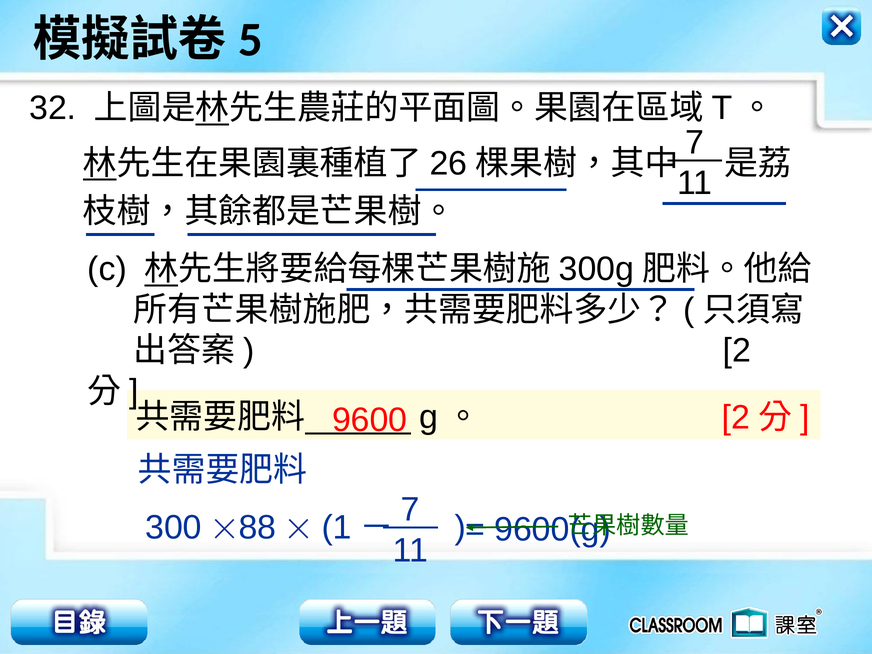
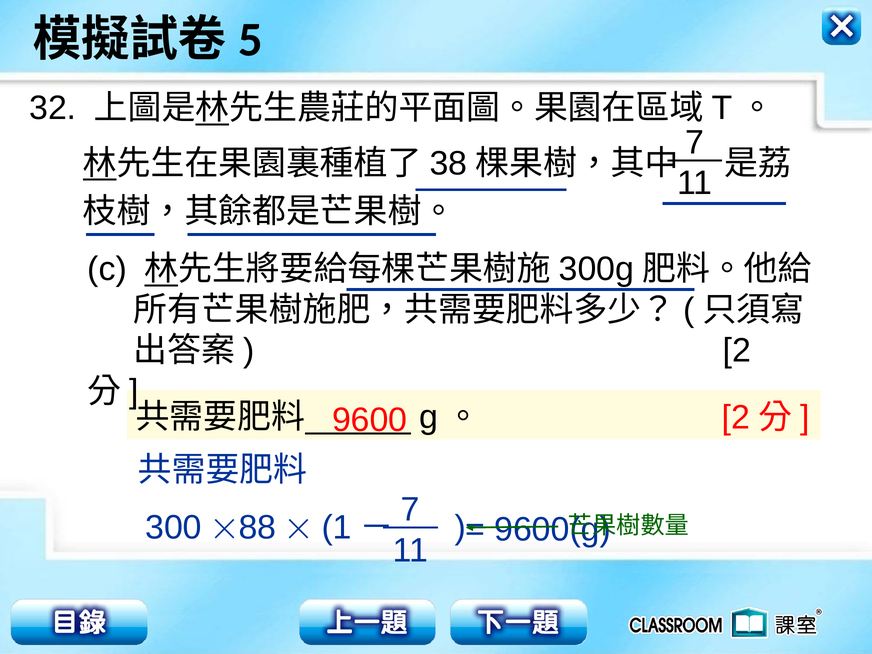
26: 26 -> 38
